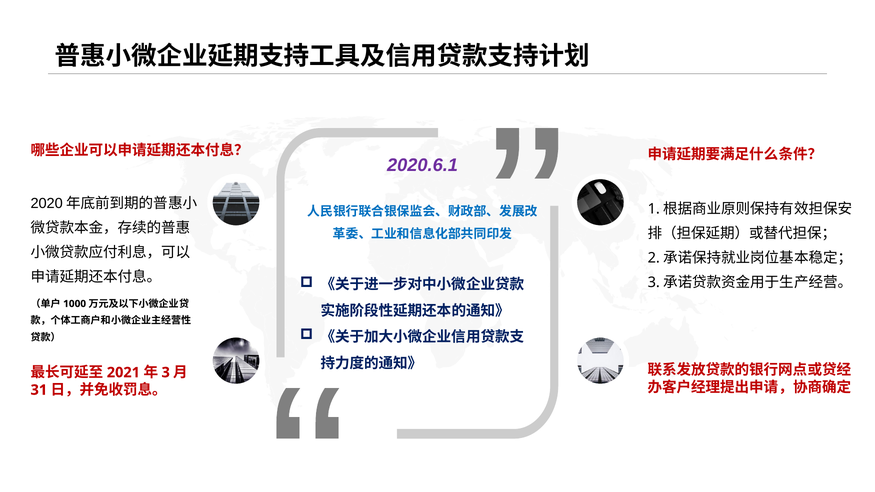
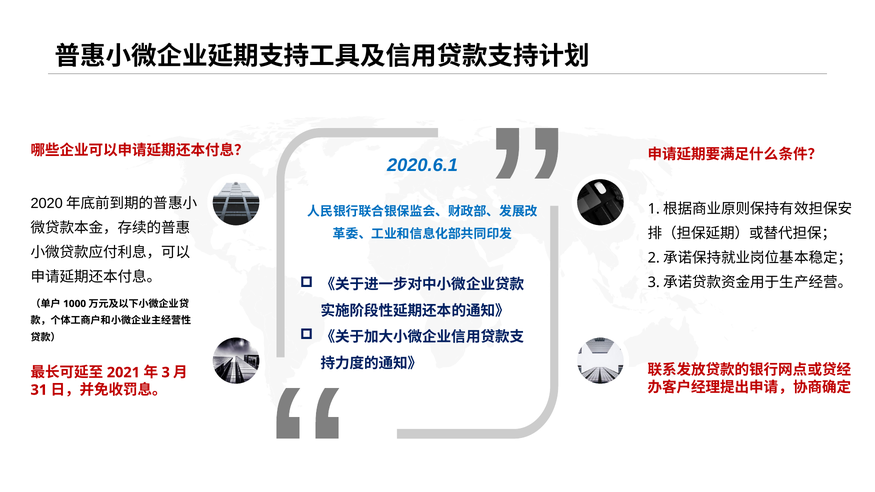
2020.6.1 colour: purple -> blue
